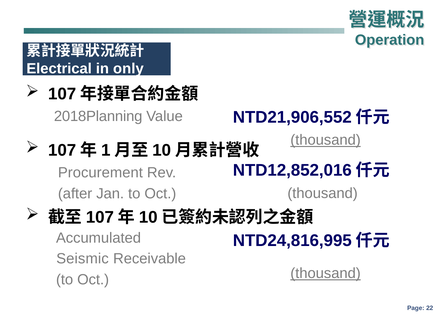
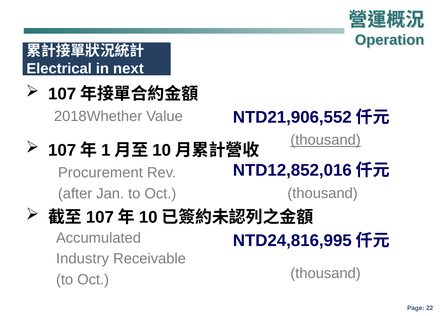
only: only -> next
2018Planning: 2018Planning -> 2018Whether
Seismic: Seismic -> Industry
thousand at (326, 273) underline: present -> none
